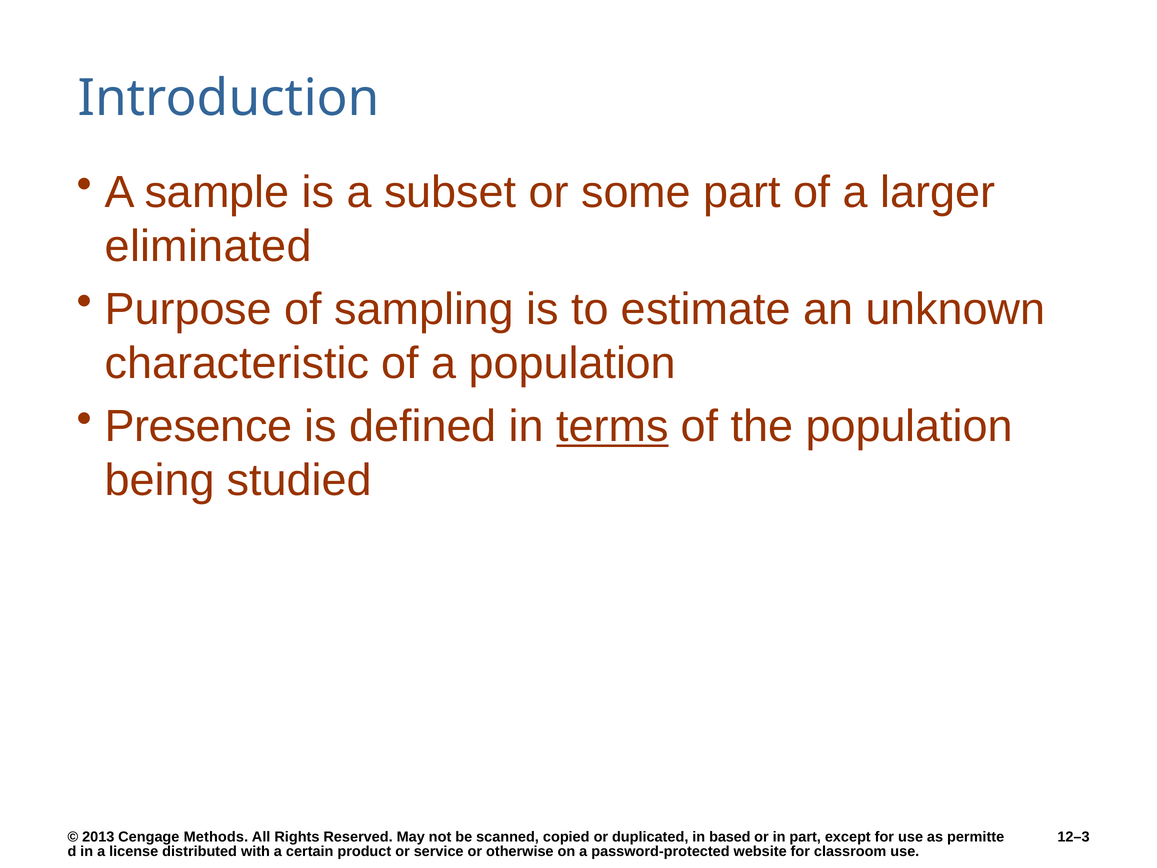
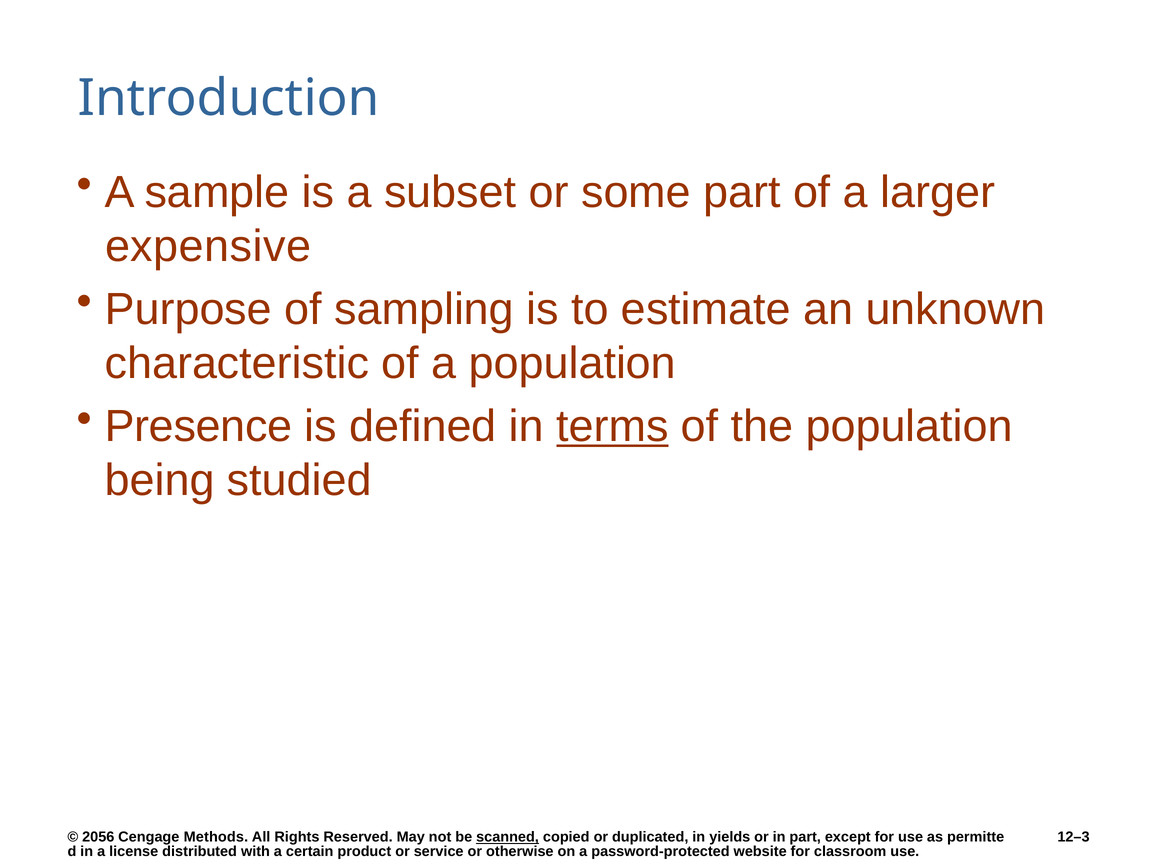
eliminated: eliminated -> expensive
2013: 2013 -> 2056
scanned underline: none -> present
based: based -> yields
